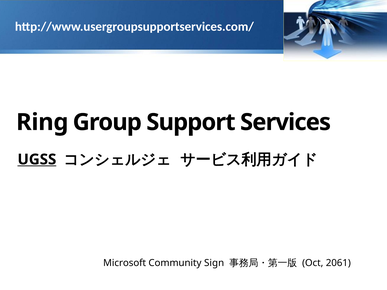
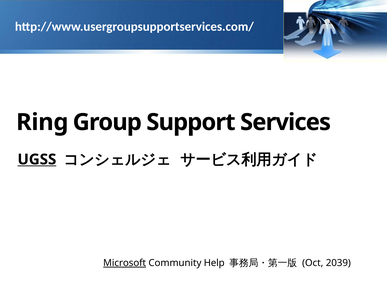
Microsoft underline: none -> present
Sign: Sign -> Help
2061: 2061 -> 2039
